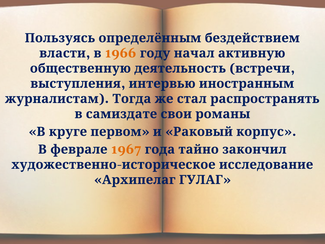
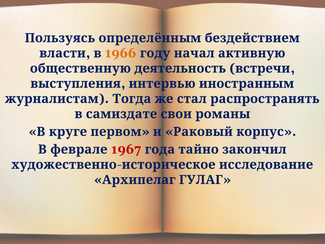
1967 colour: orange -> red
